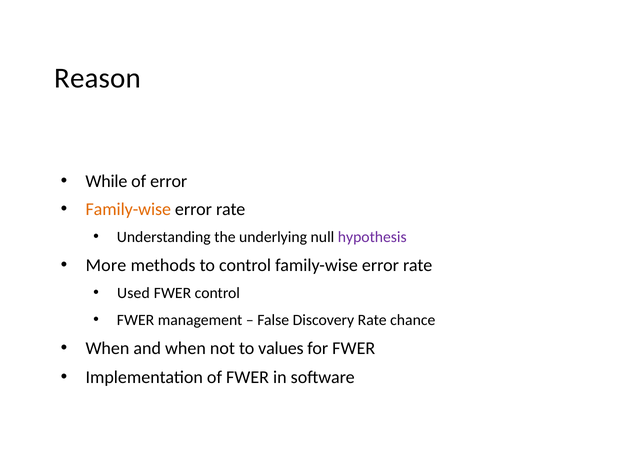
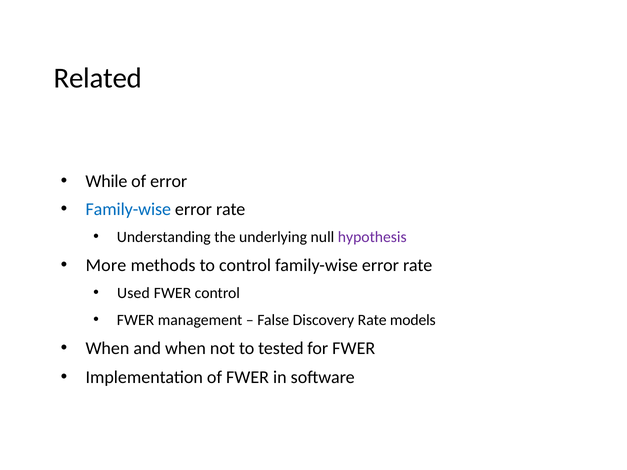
Reason: Reason -> Related
Family-wise at (128, 209) colour: orange -> blue
chance: chance -> models
values: values -> tested
